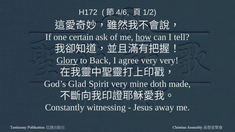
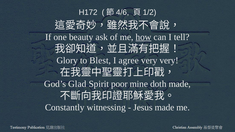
certain: certain -> beauty
Glory underline: present -> none
Back: Back -> Blest
Spirit very: very -> poor
Jesus away: away -> made
